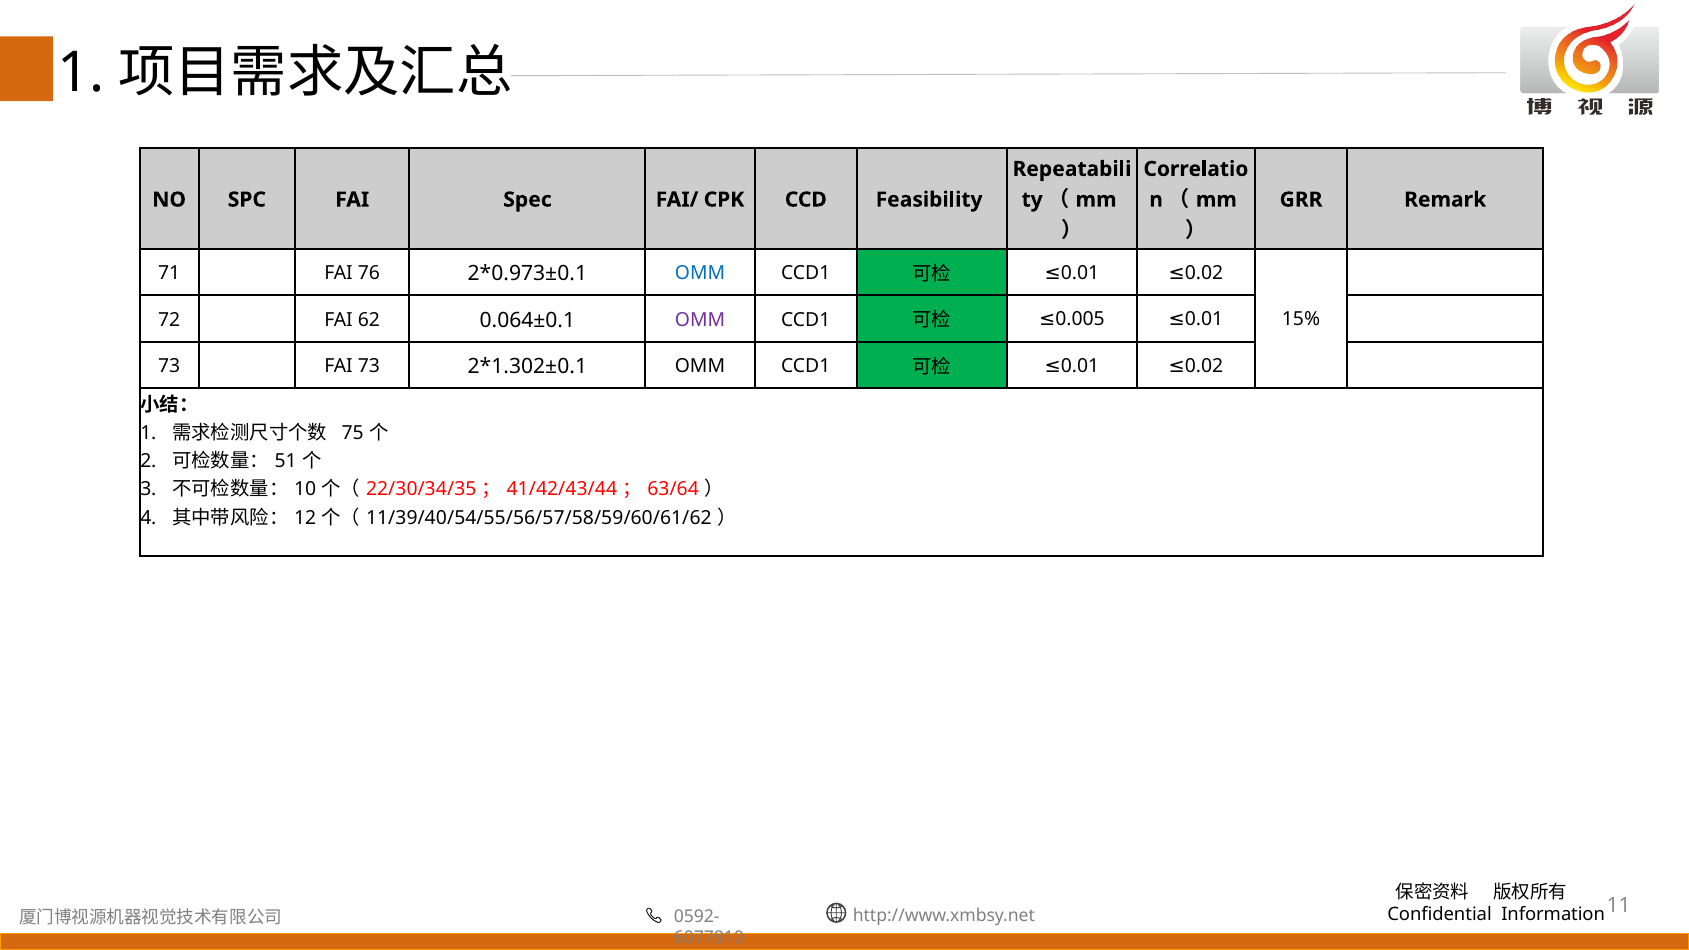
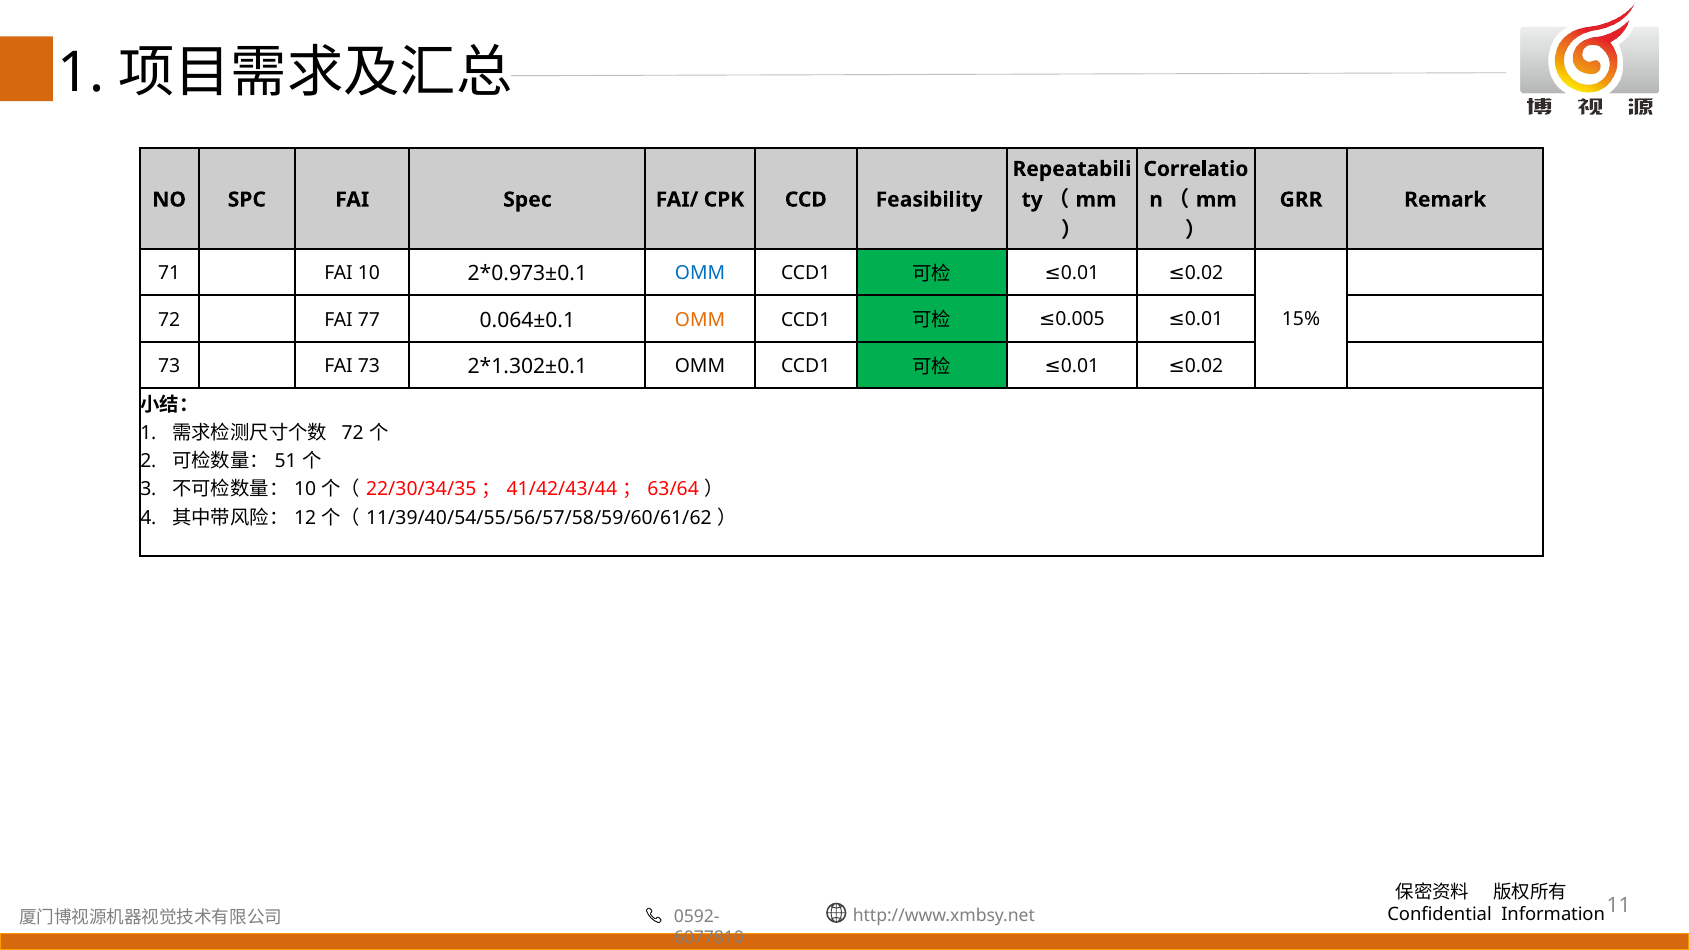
FAI 76: 76 -> 10
62: 62 -> 77
OMM at (700, 320) colour: purple -> orange
75 at (353, 433): 75 -> 72
